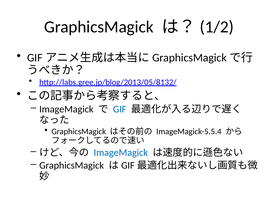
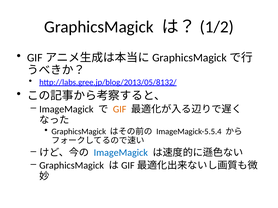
GIF colour: blue -> orange
